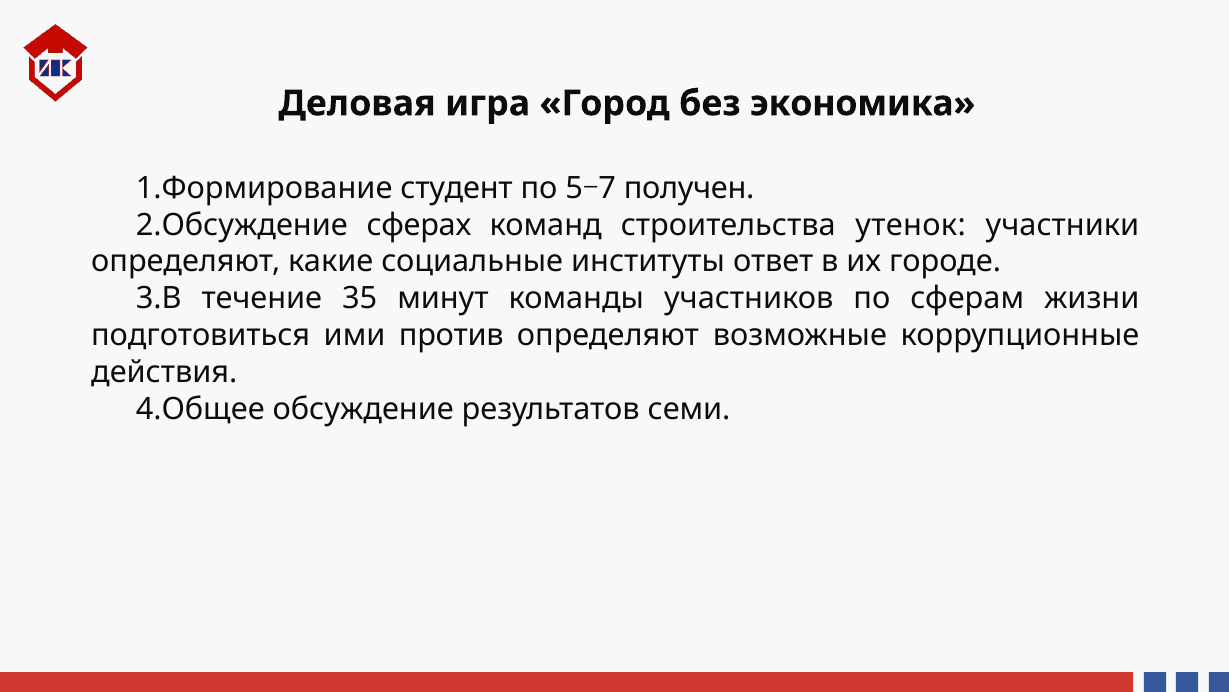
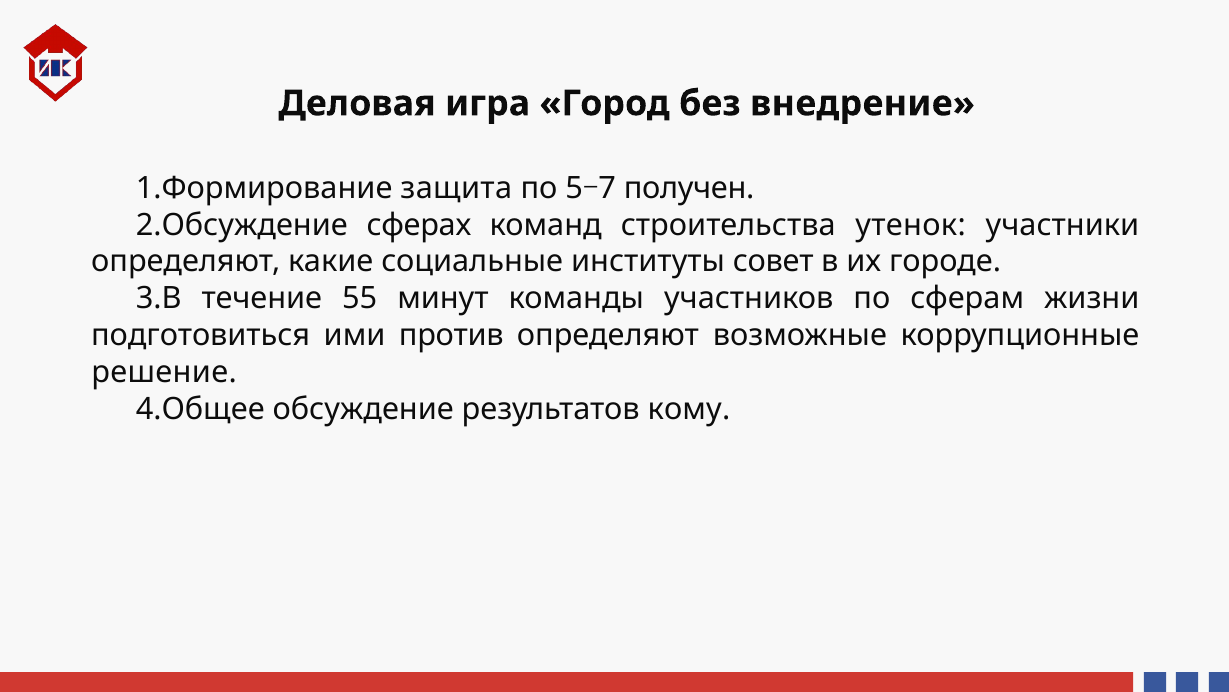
экономика: экономика -> внедрение
студент: студент -> защита
ответ: ответ -> совет
35: 35 -> 55
действия: действия -> решение
семи: семи -> кому
